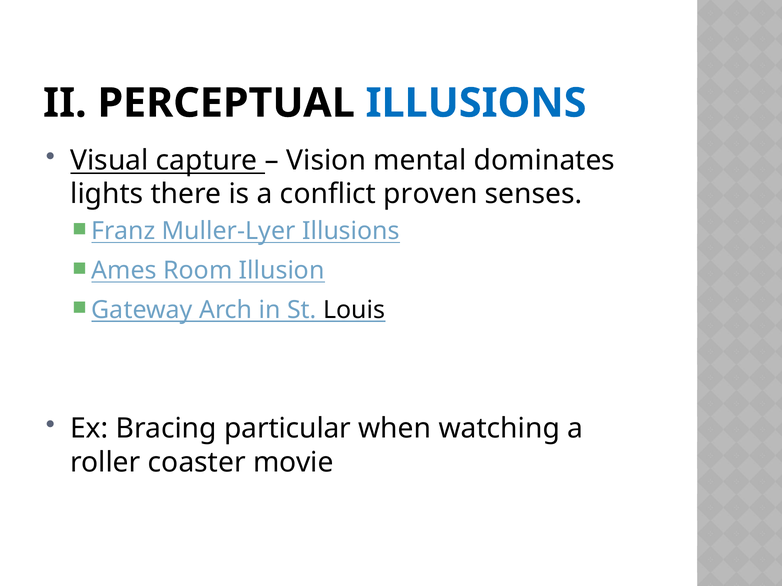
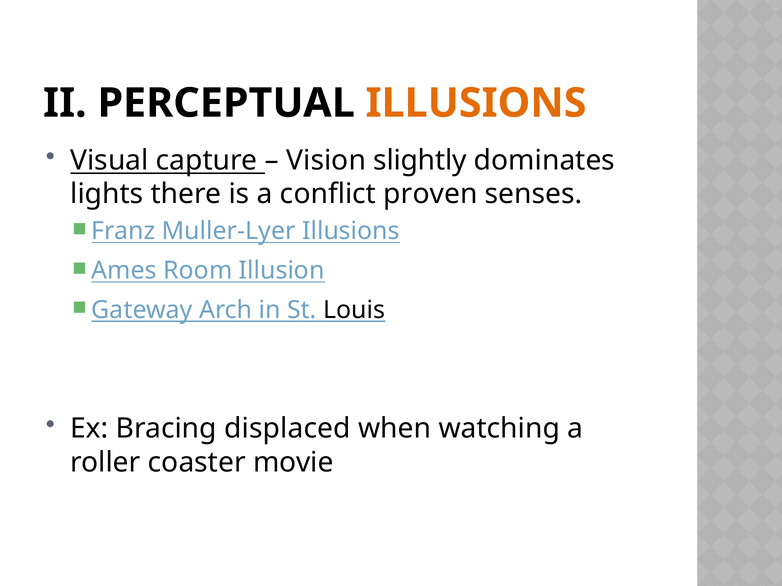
ILLUSIONS at (476, 103) colour: blue -> orange
mental: mental -> slightly
particular: particular -> displaced
